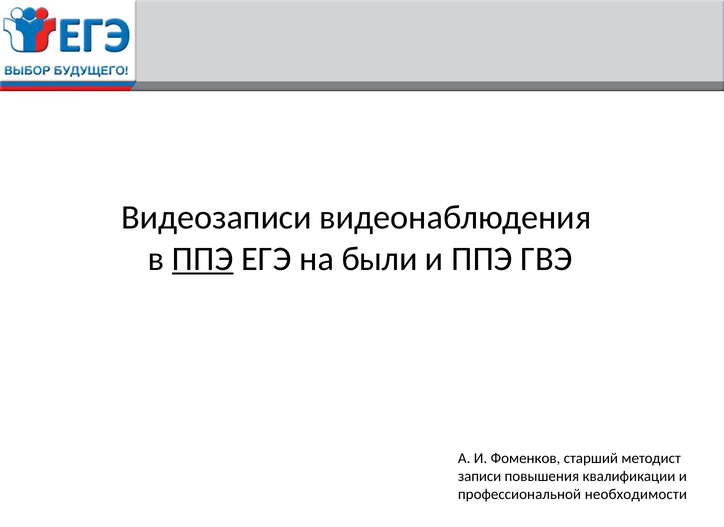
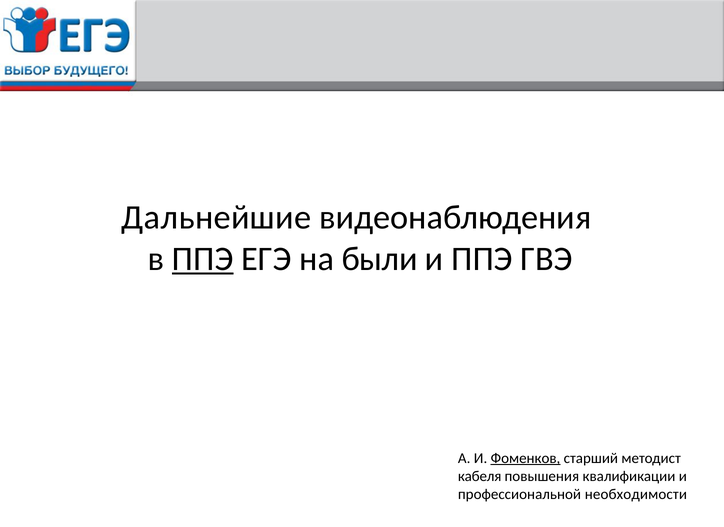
Видеозаписи: Видеозаписи -> Дальнейшие
Фоменков underline: none -> present
записи: записи -> кабеля
